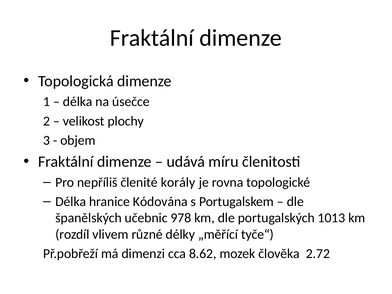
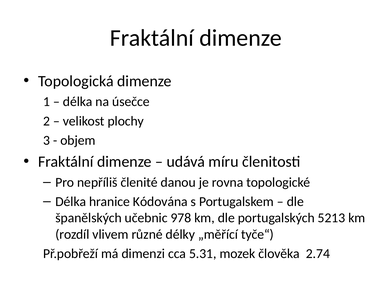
korály: korály -> danou
1013: 1013 -> 5213
8.62: 8.62 -> 5.31
2.72: 2.72 -> 2.74
